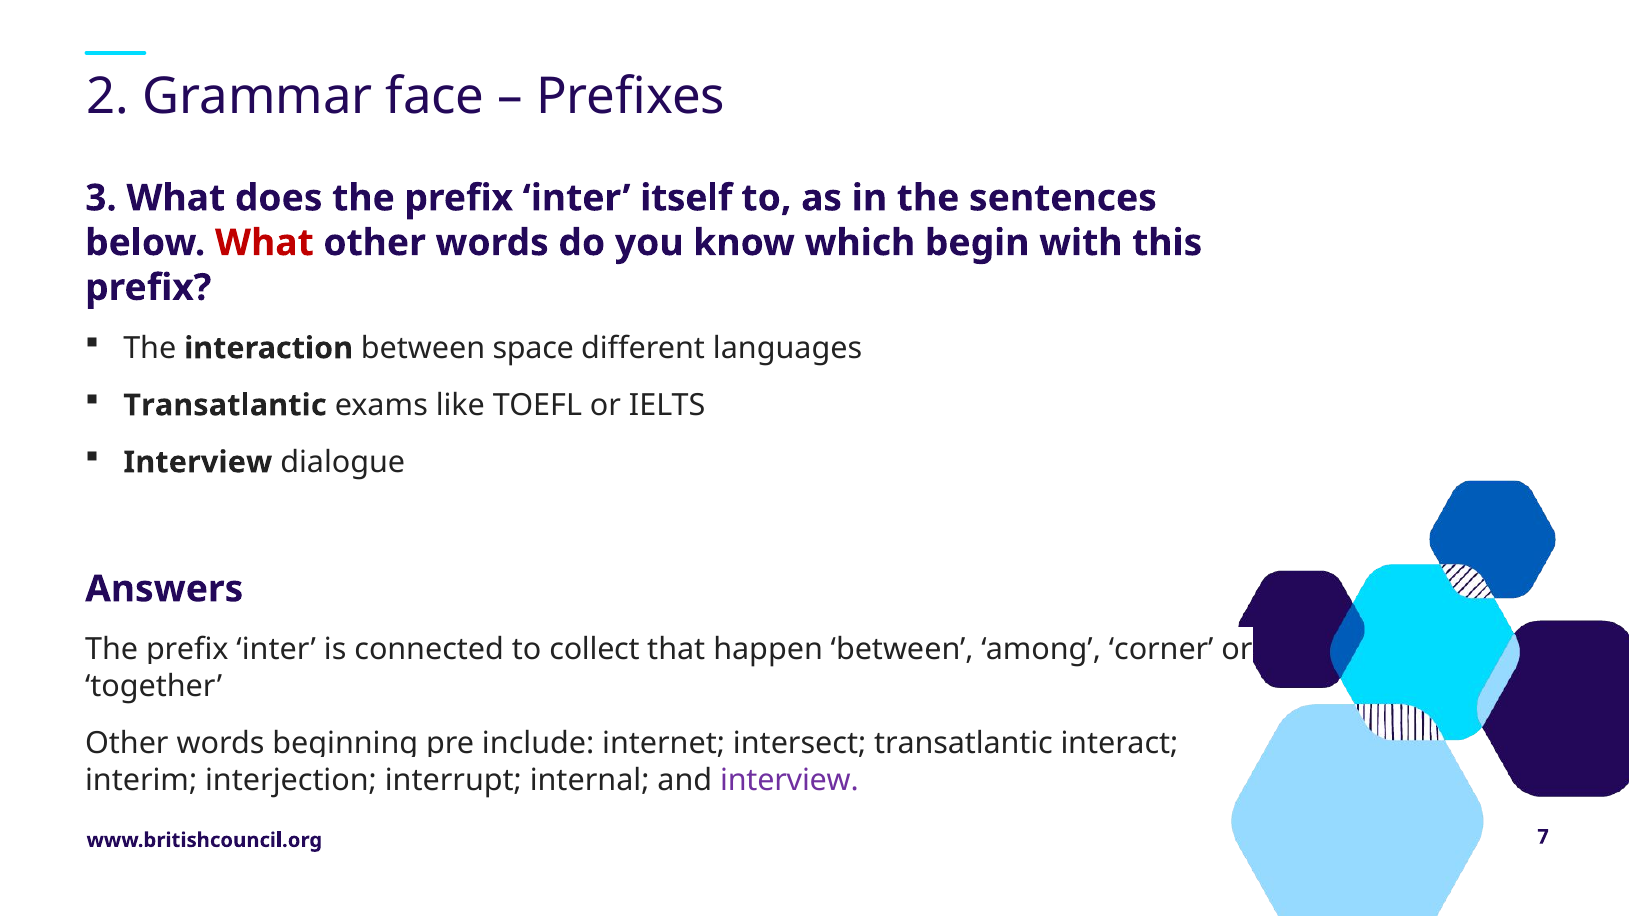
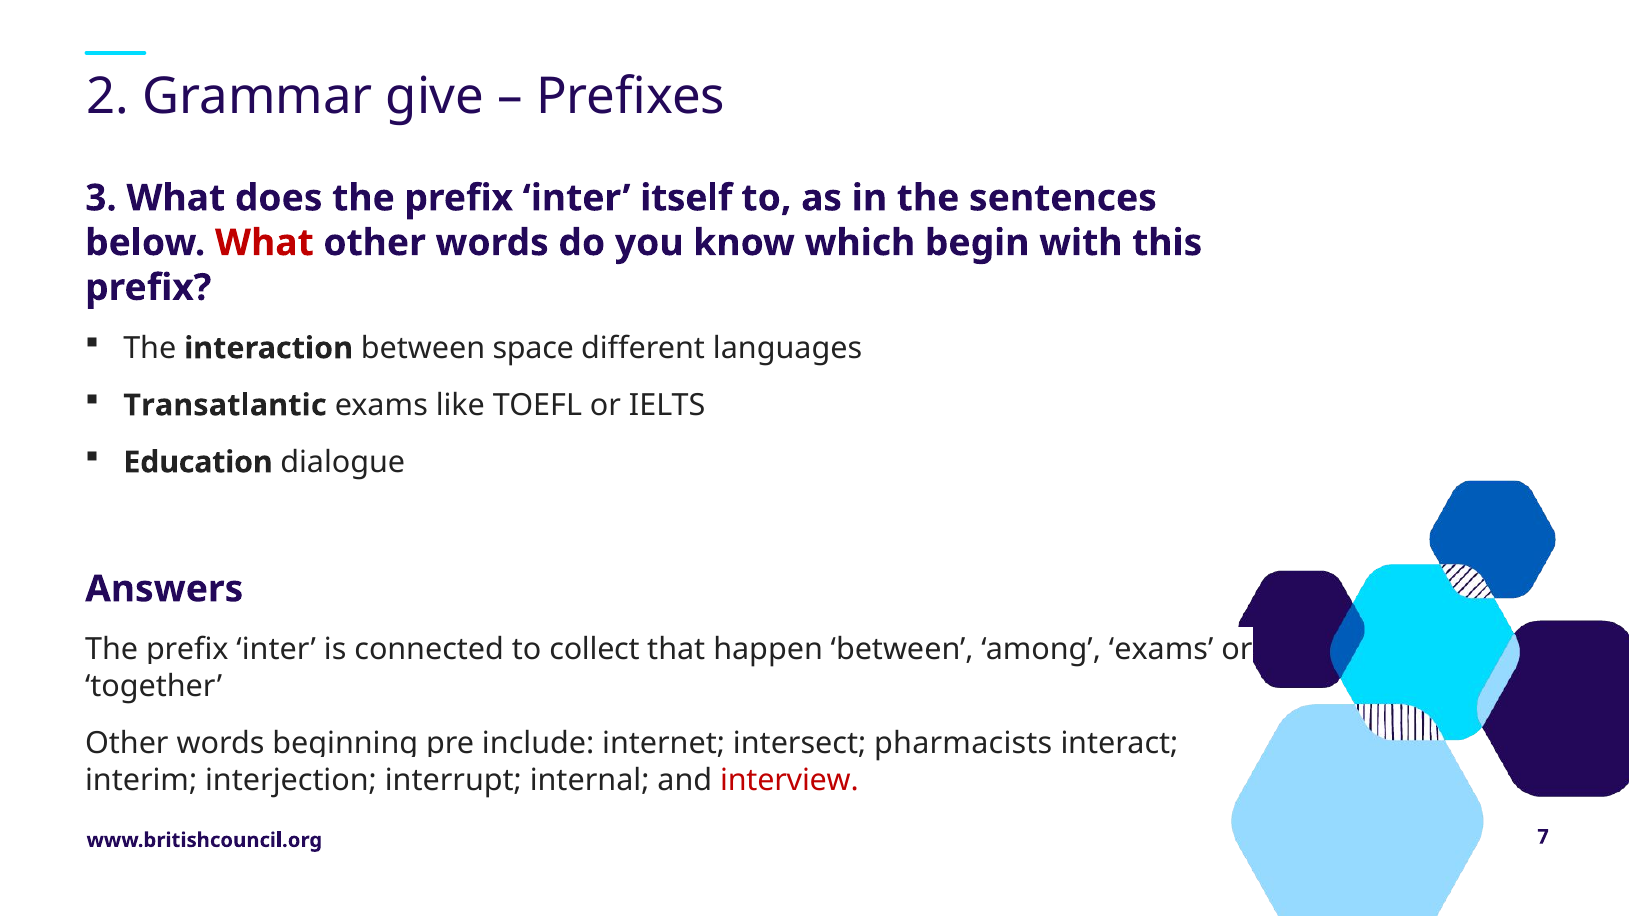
face: face -> give
Interview at (198, 462): Interview -> Education
among corner: corner -> exams
transatlantic at (963, 744): transatlantic -> pharmacists
interview at (789, 780) colour: purple -> red
